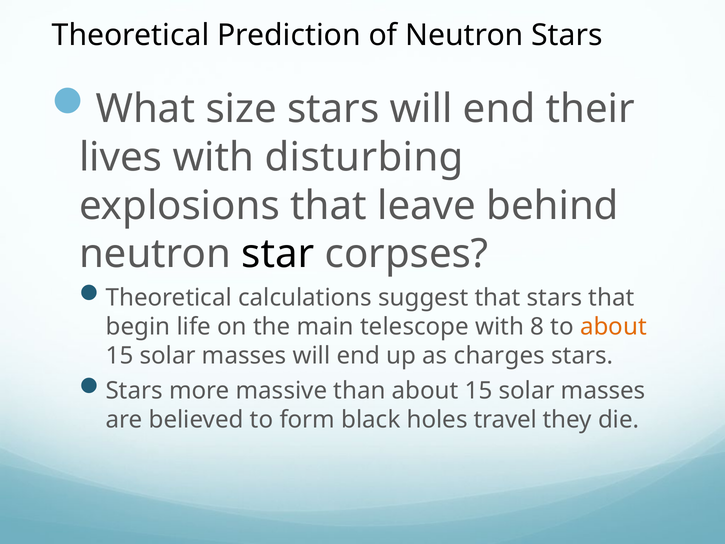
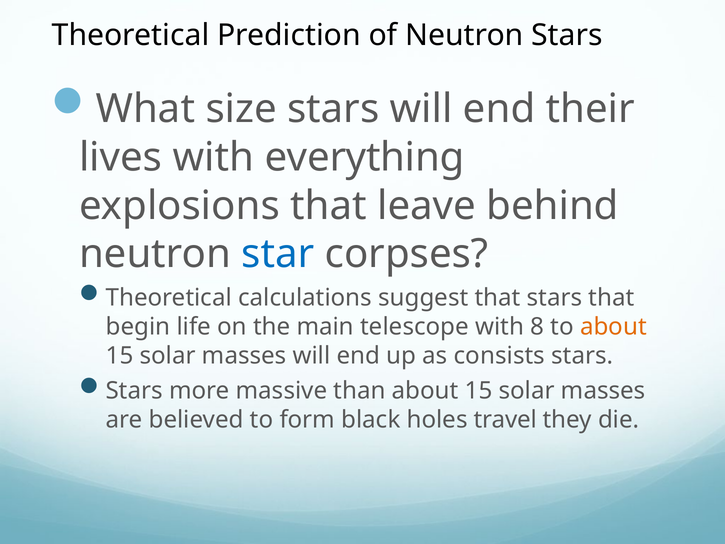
disturbing: disturbing -> everything
star colour: black -> blue
charges: charges -> consists
